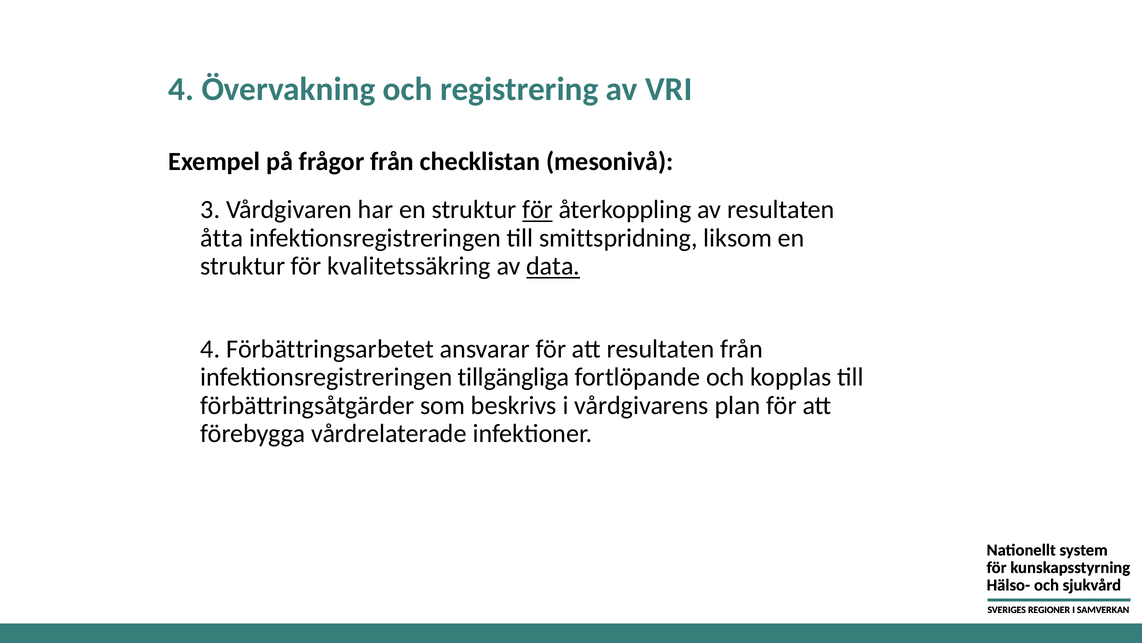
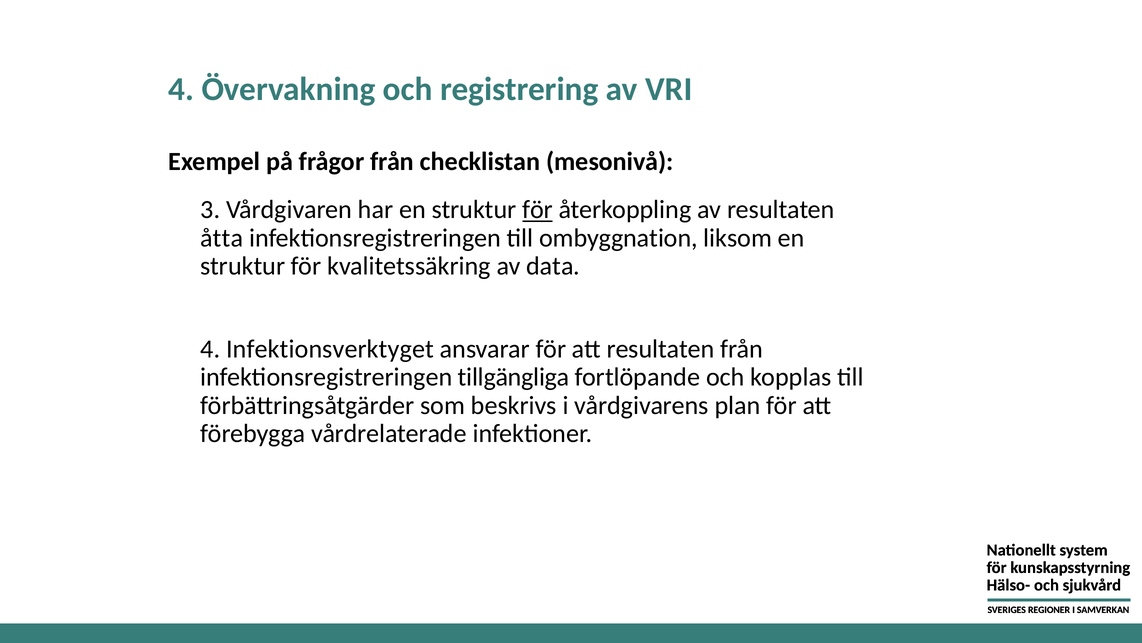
smittspridning: smittspridning -> ombyggnation
data underline: present -> none
Förbättringsarbetet: Förbättringsarbetet -> Infektionsverktyget
